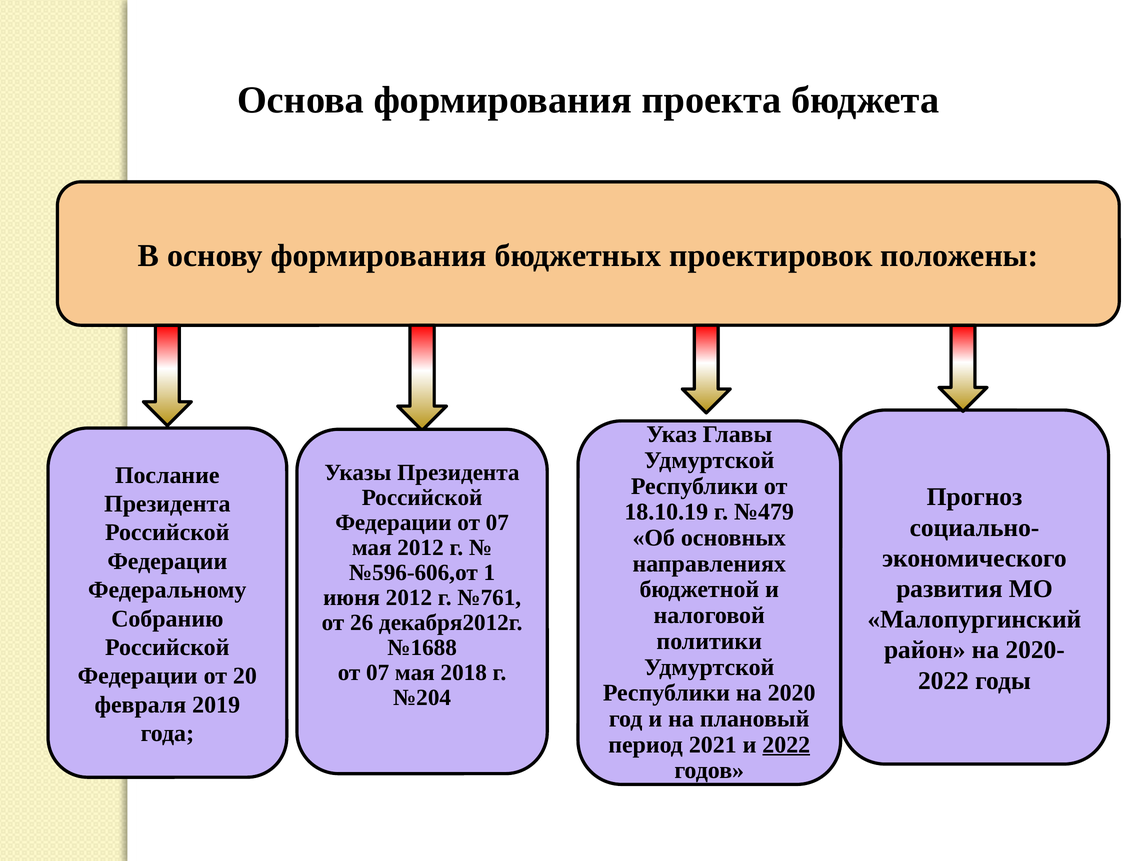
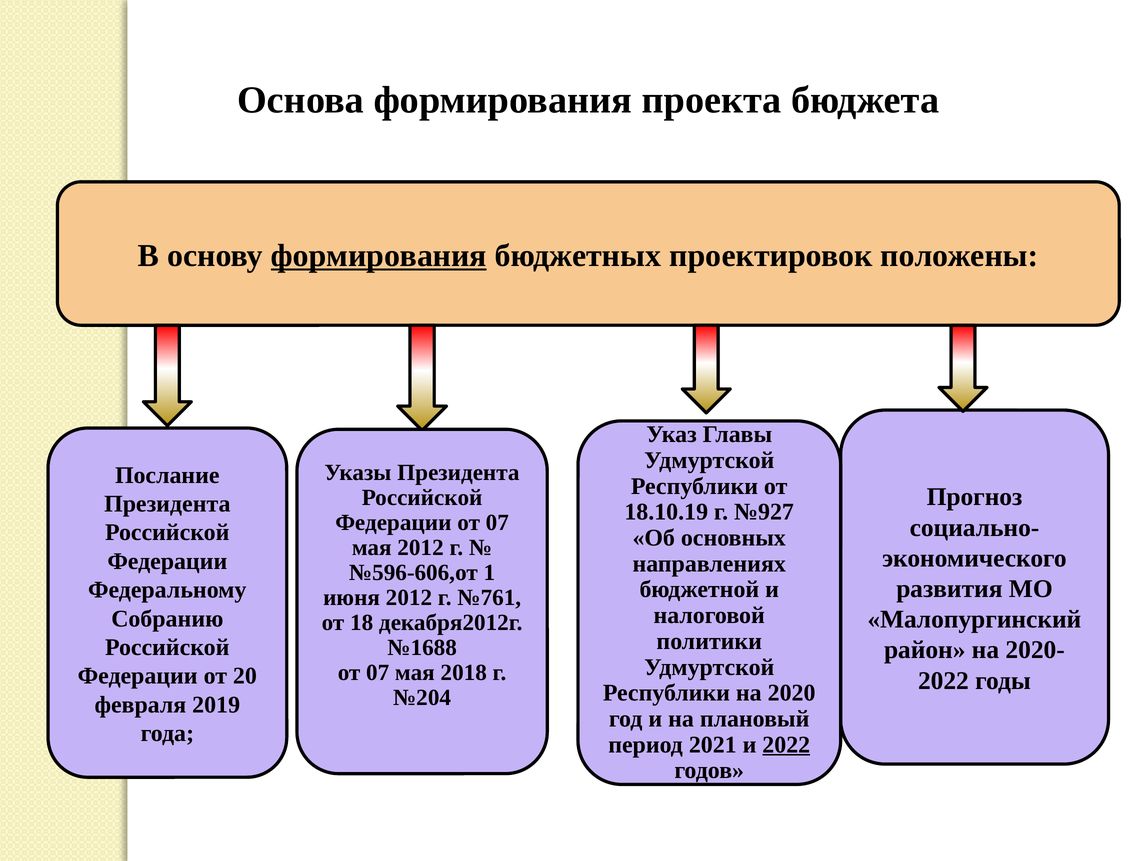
формирования at (379, 256) underline: none -> present
№479: №479 -> №927
26: 26 -> 18
